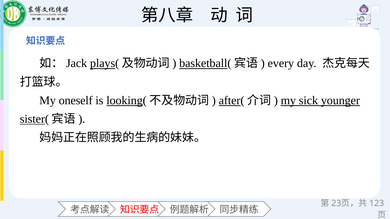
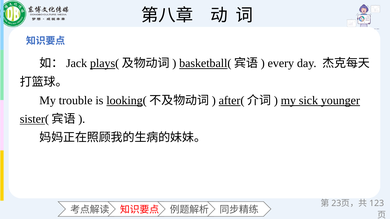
oneself: oneself -> trouble
